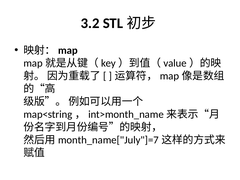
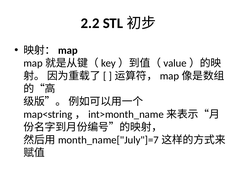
3.2: 3.2 -> 2.2
